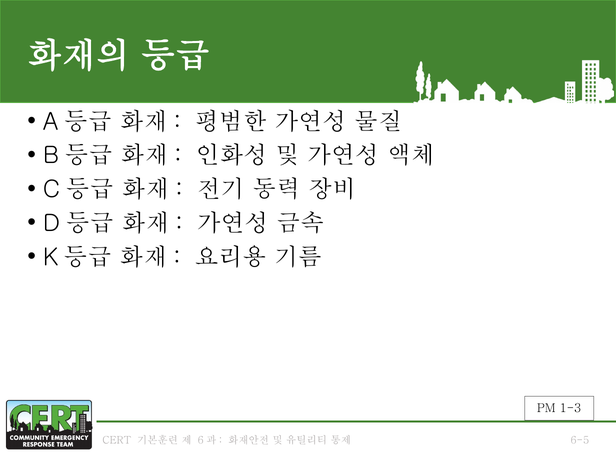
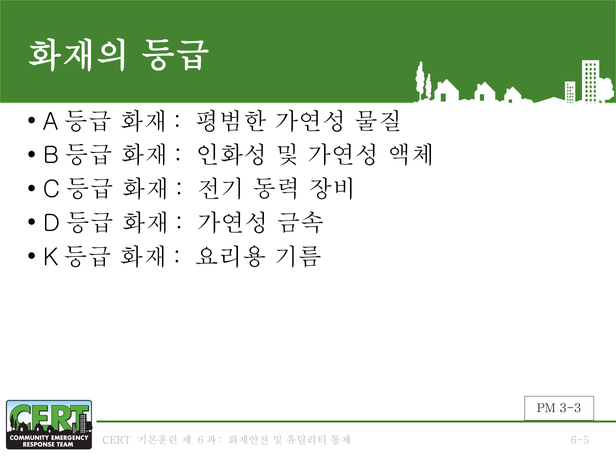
1-3: 1-3 -> 3-3
